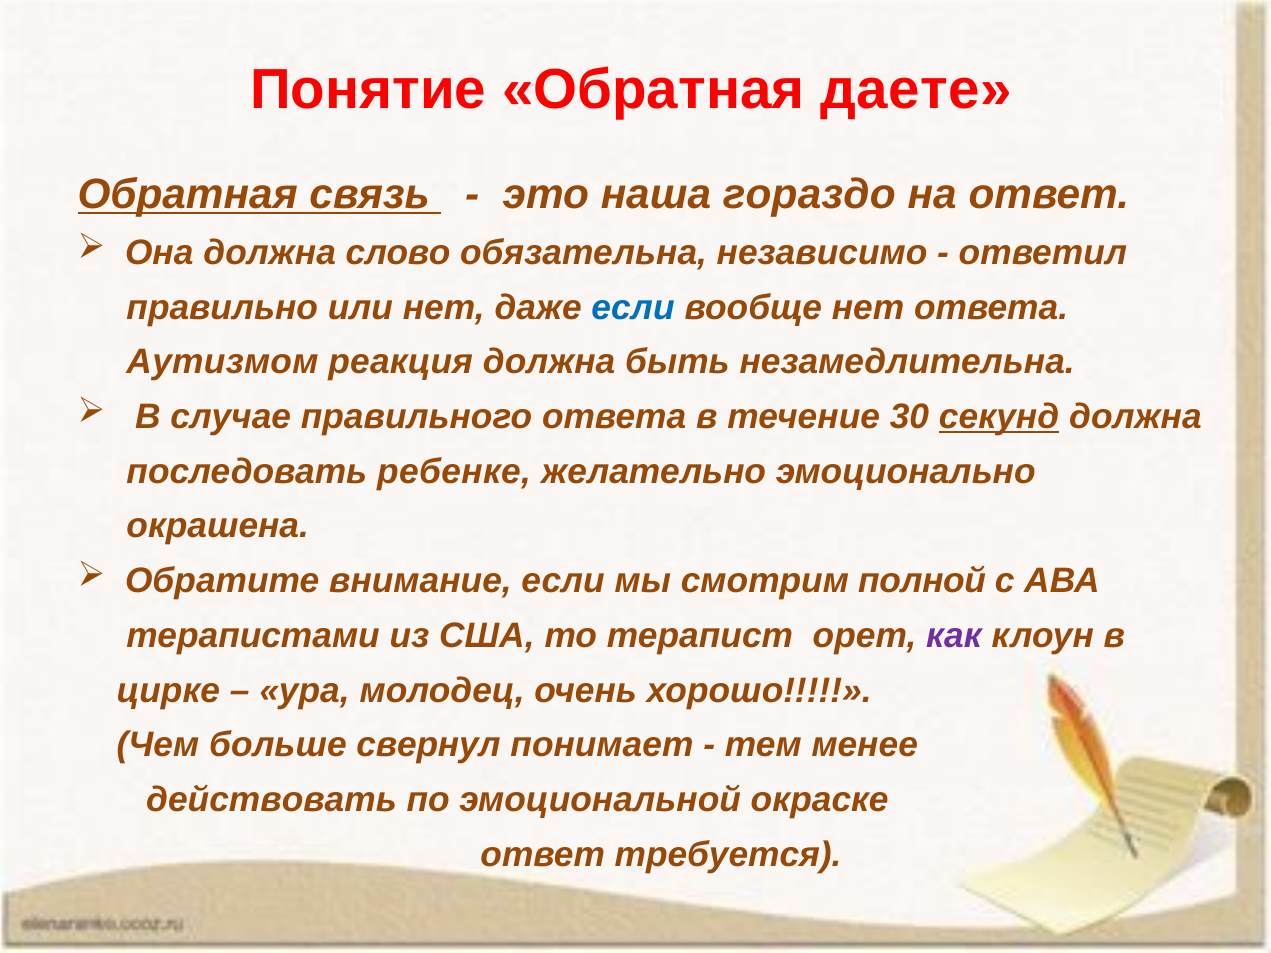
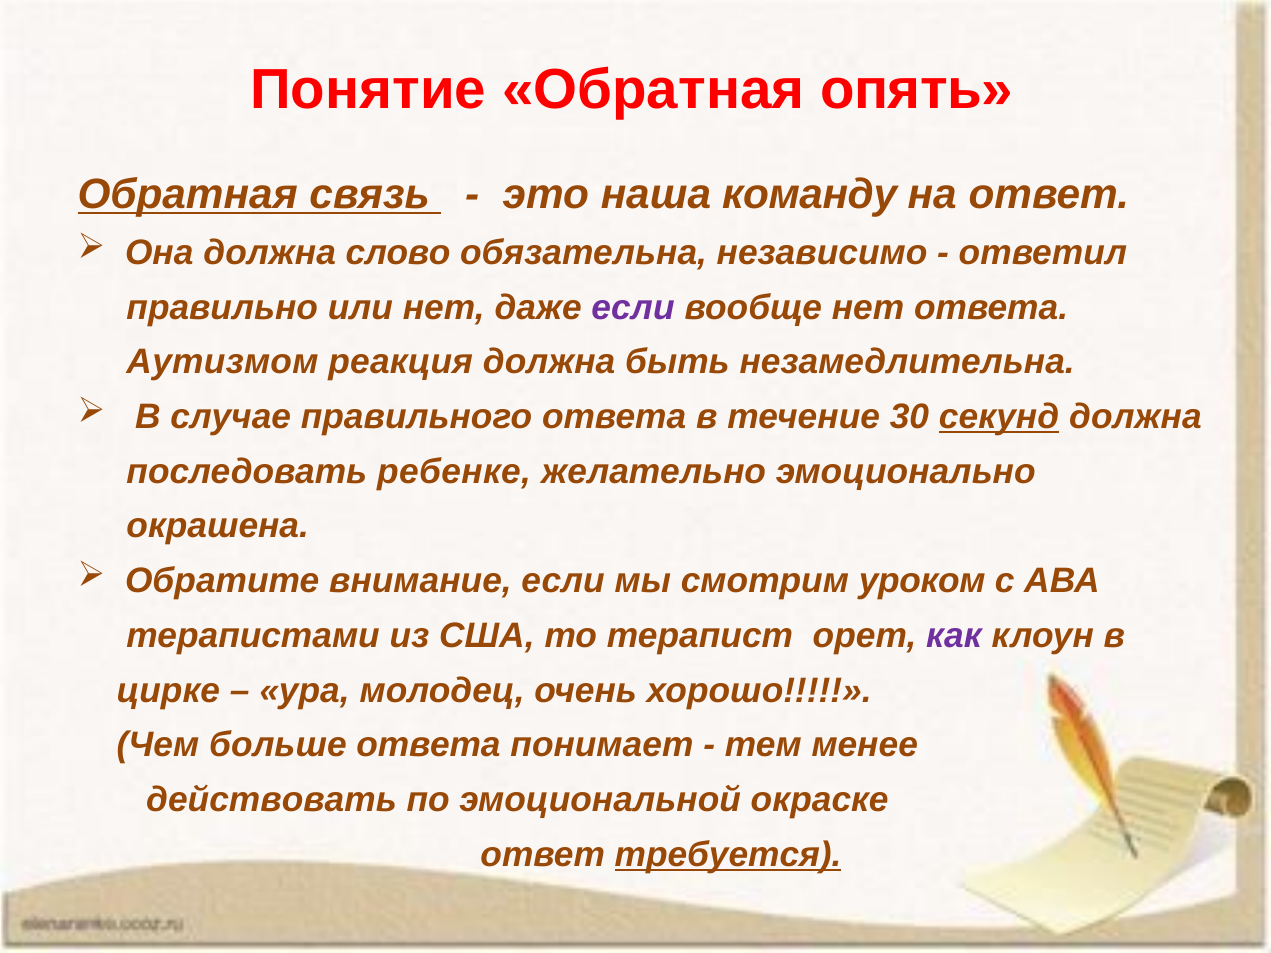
даете: даете -> опять
гораздо: гораздо -> команду
если at (633, 307) colour: blue -> purple
полной: полной -> уроком
больше свернул: свернул -> ответа
требуется underline: none -> present
